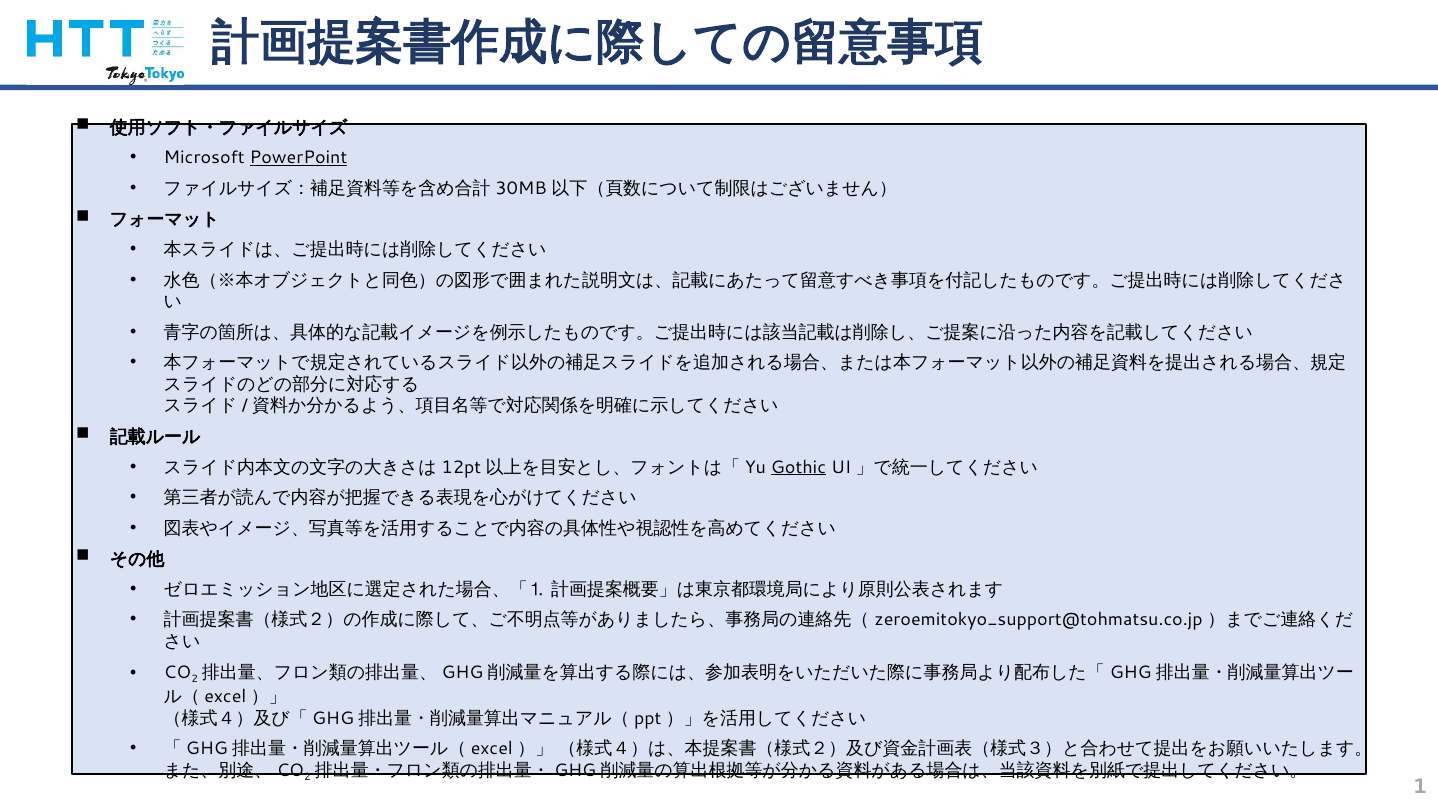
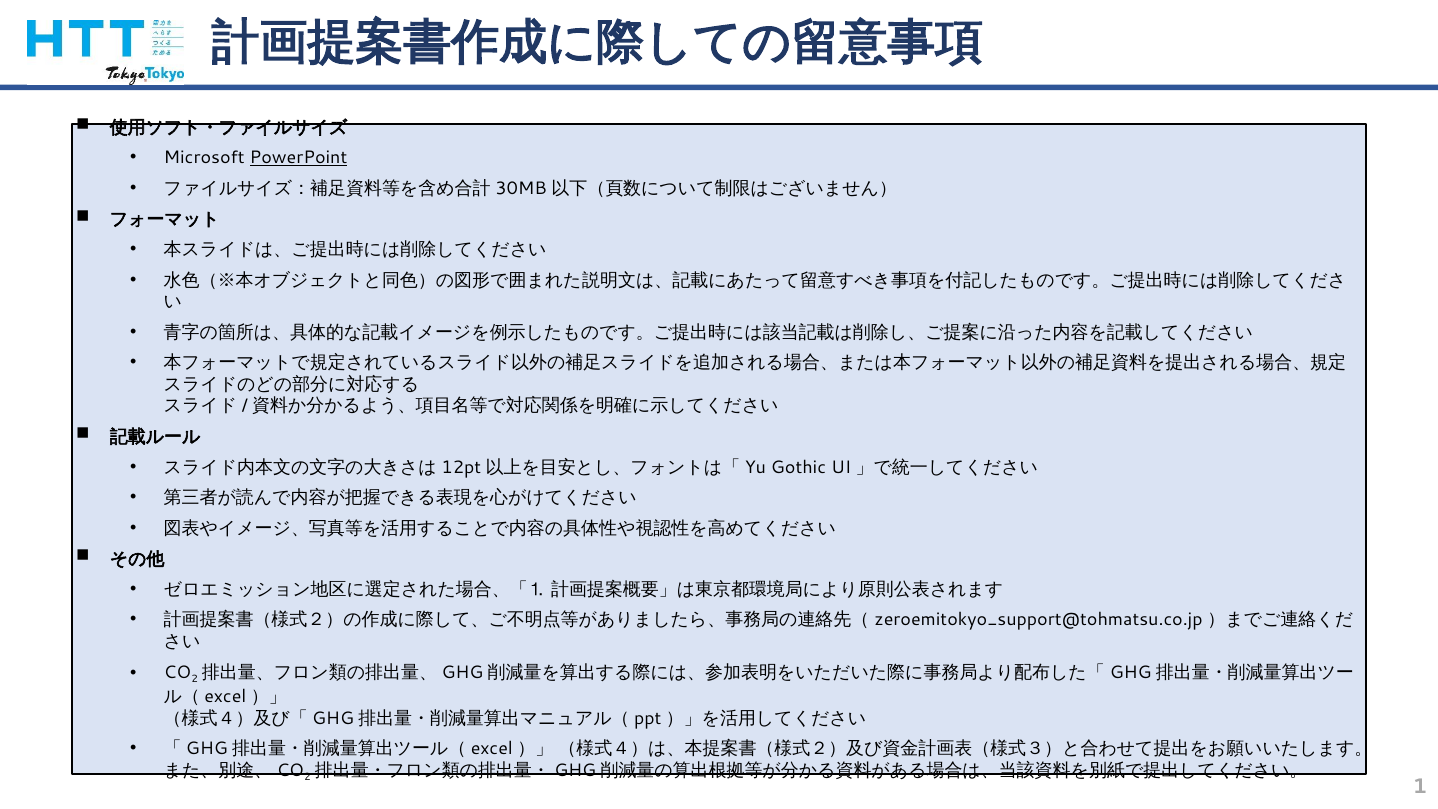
Gothic underline: present -> none
